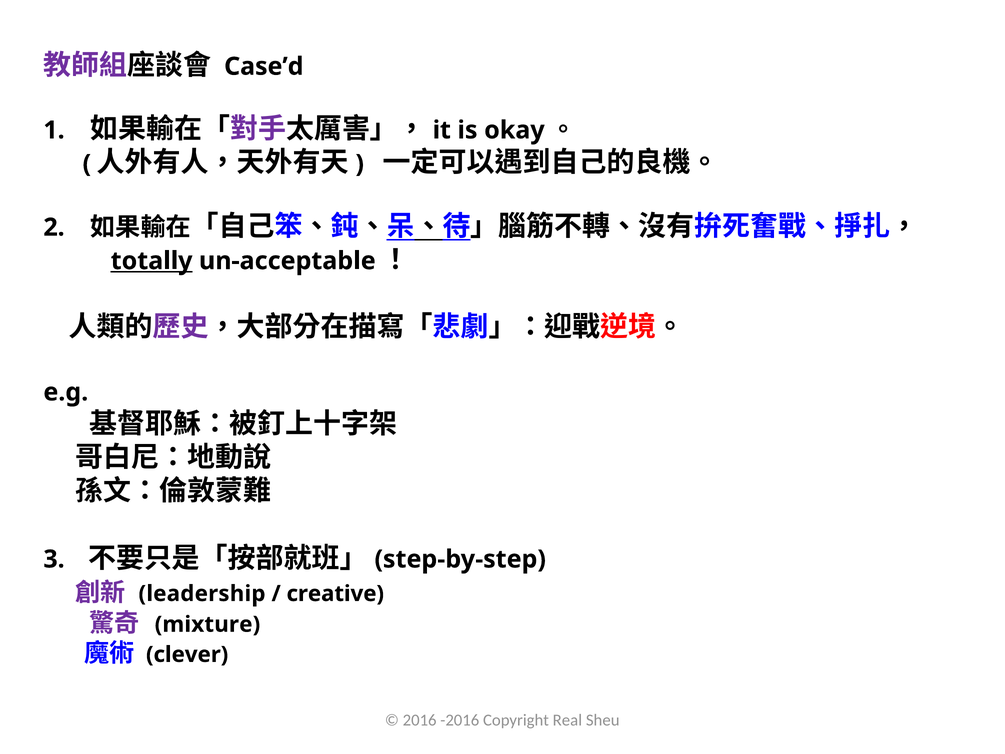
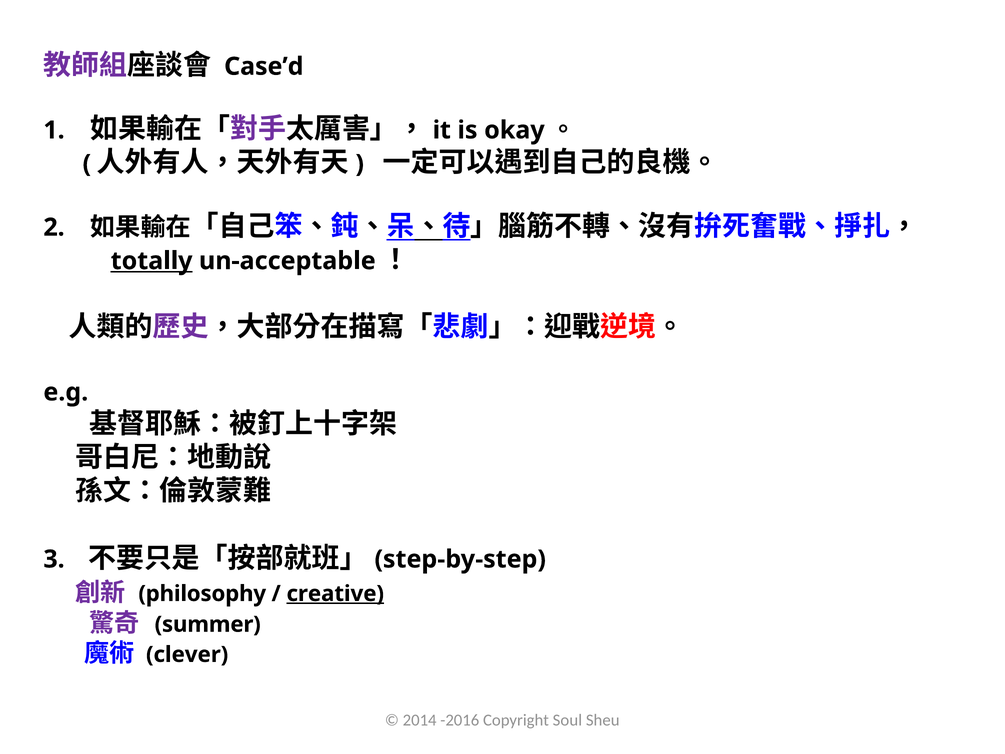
leadership: leadership -> philosophy
creative underline: none -> present
mixture: mixture -> summer
2016: 2016 -> 2014
Real: Real -> Soul
